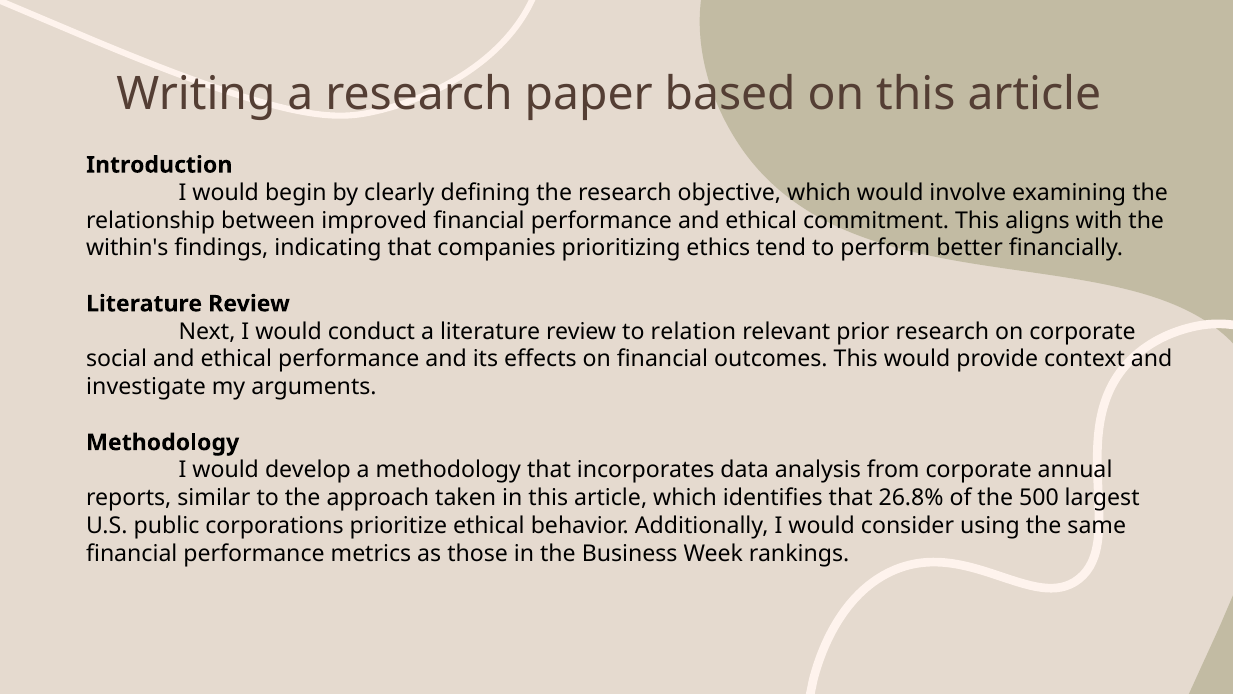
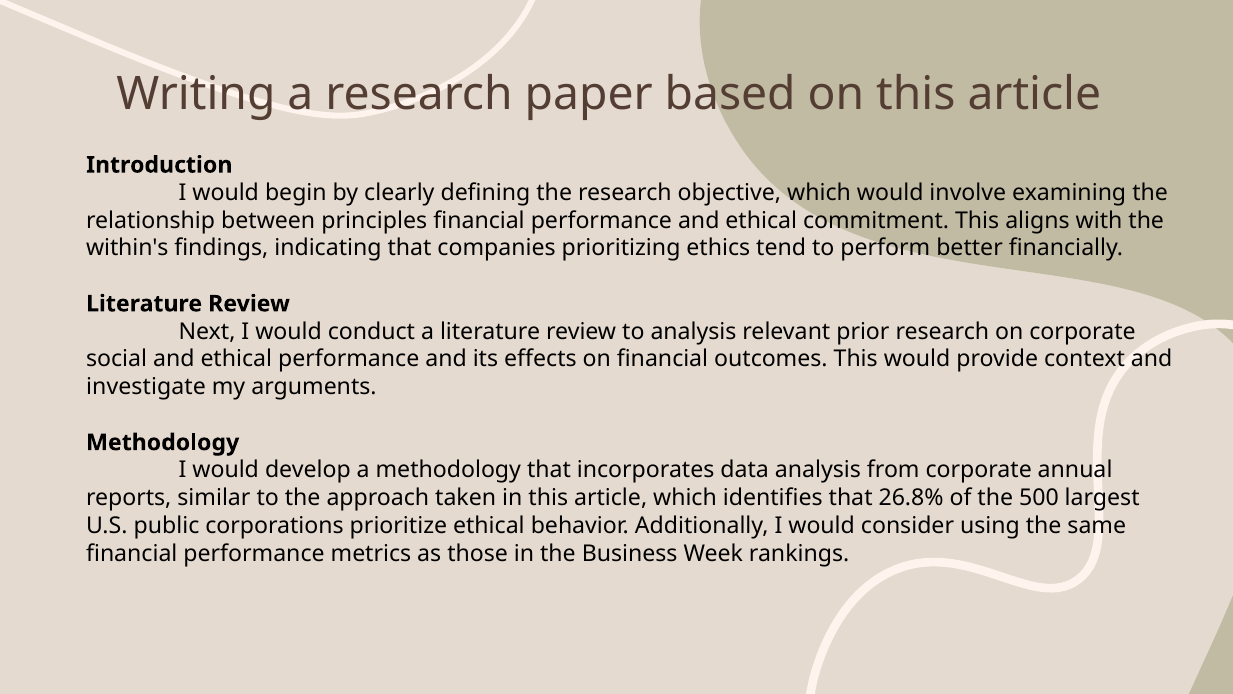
improved: improved -> principles
to relation: relation -> analysis
